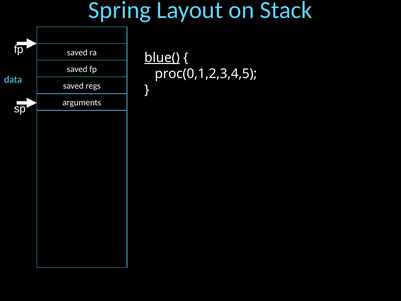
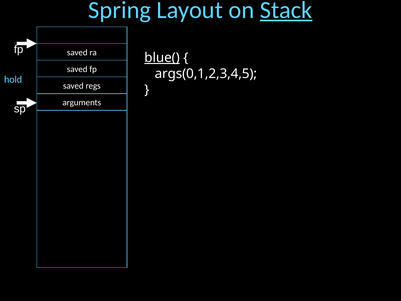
Stack underline: none -> present
proc(0,1,2,3,4,5: proc(0,1,2,3,4,5 -> args(0,1,2,3,4,5
data: data -> hold
